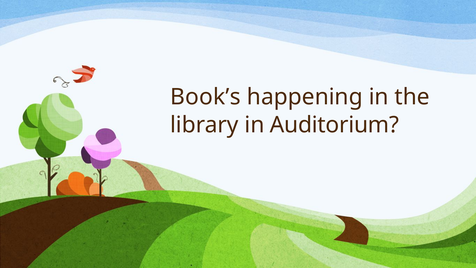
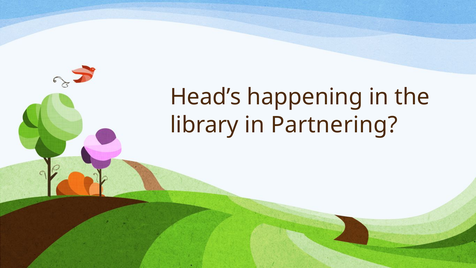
Book’s: Book’s -> Head’s
Auditorium: Auditorium -> Partnering
